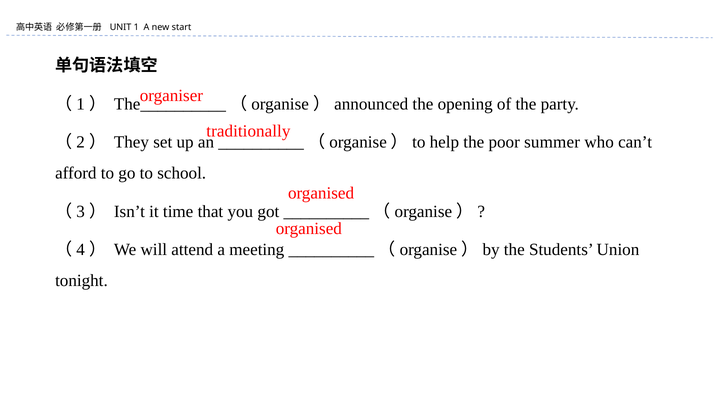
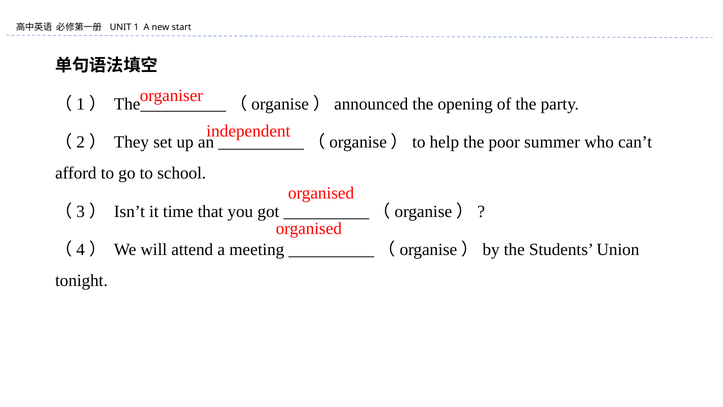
traditionally: traditionally -> independent
